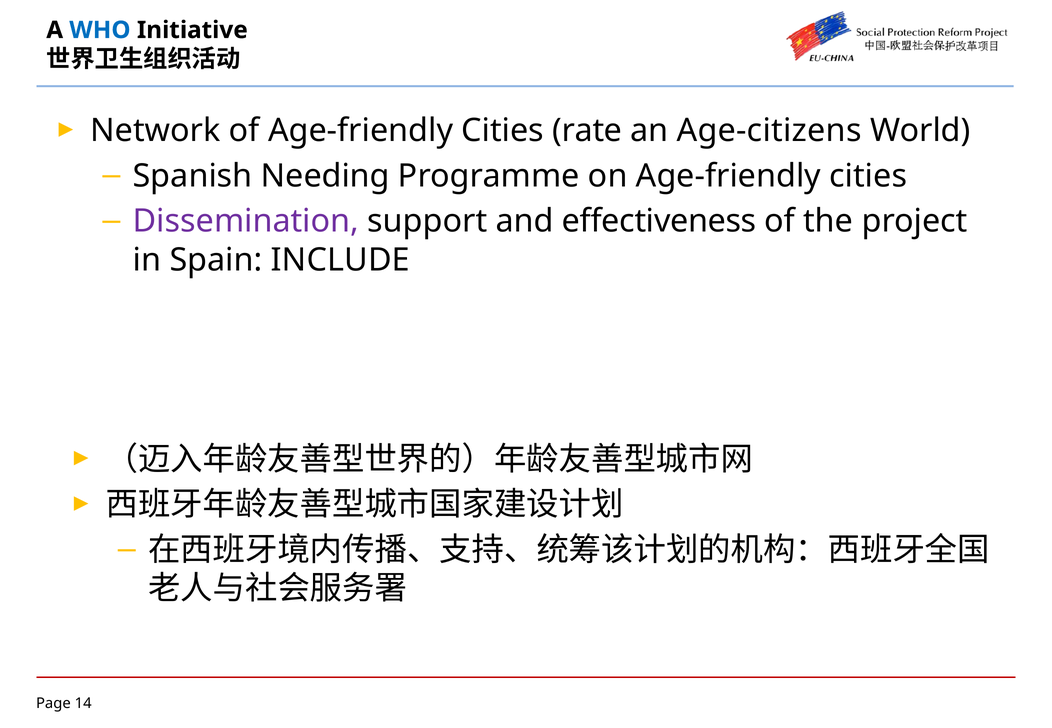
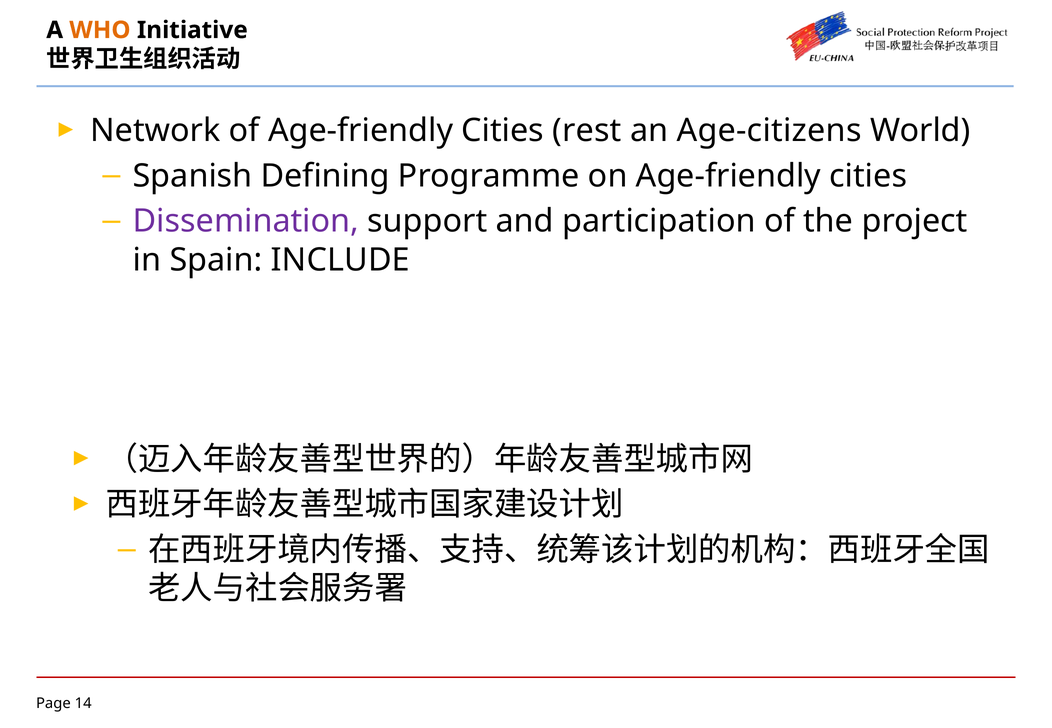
WHO colour: blue -> orange
rate: rate -> rest
Needing: Needing -> Defining
effectiveness: effectiveness -> participation
